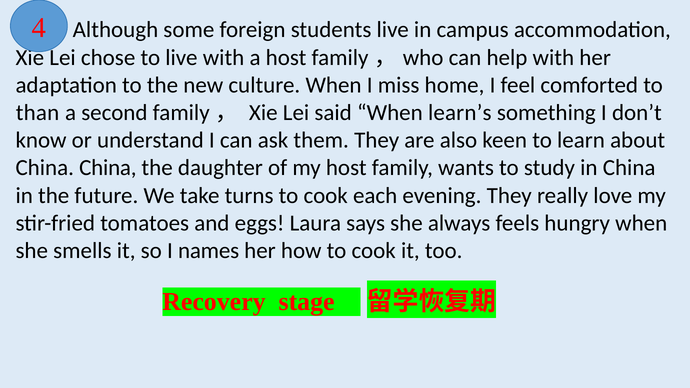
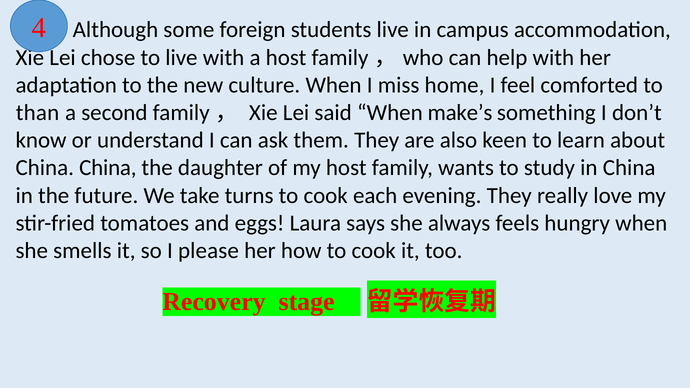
learn’s: learn’s -> make’s
names: names -> please
